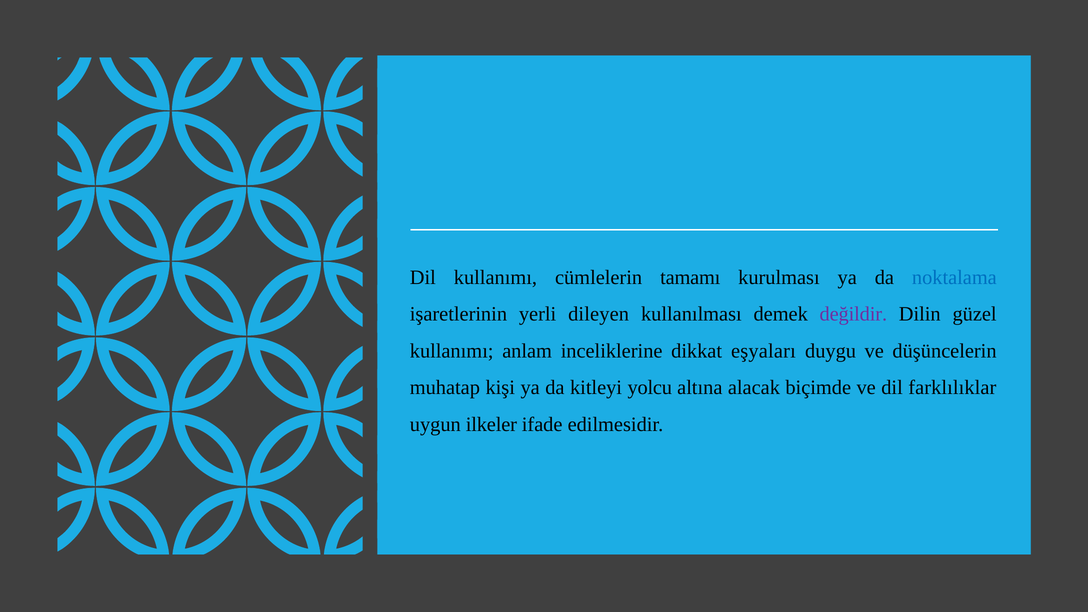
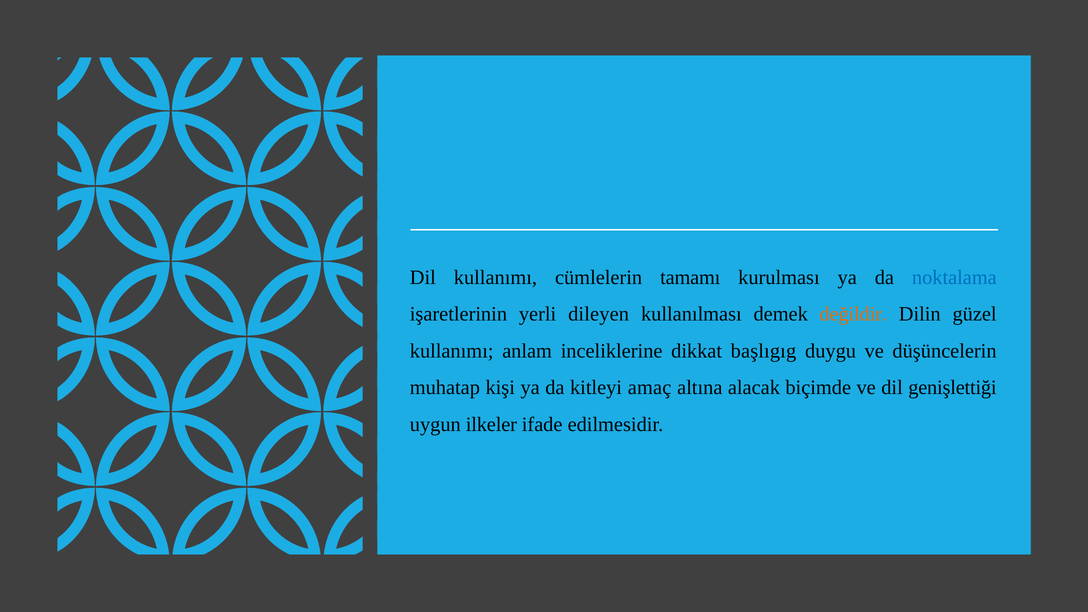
değildir colour: purple -> orange
eşyaları: eşyaları -> başlıgıg
yolcu: yolcu -> amaç
farklılıklar: farklılıklar -> genişlettiği
